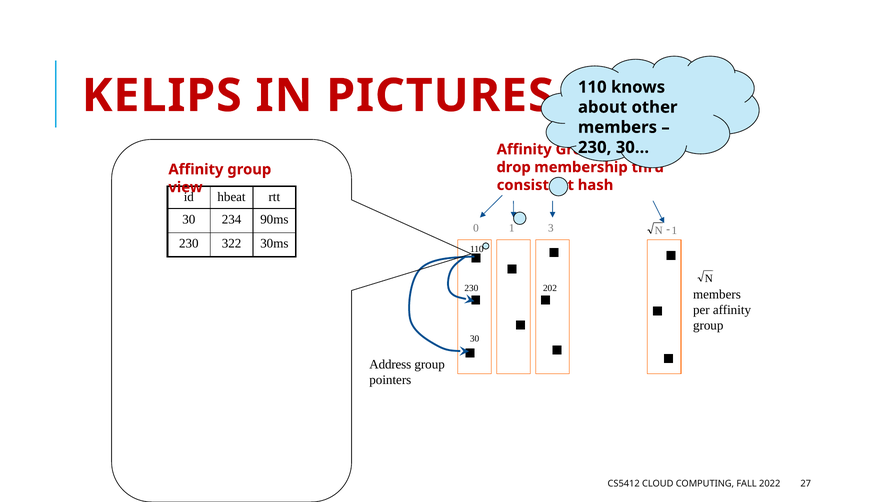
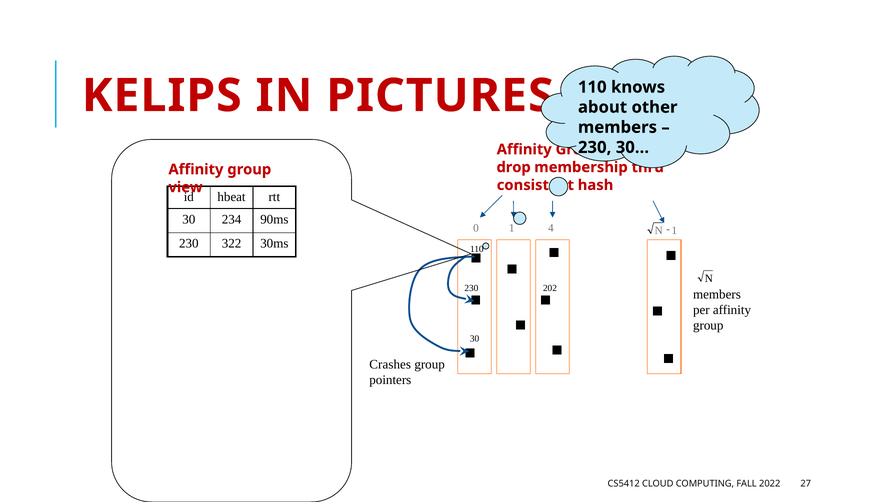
3: 3 -> 4
Address: Address -> Crashes
